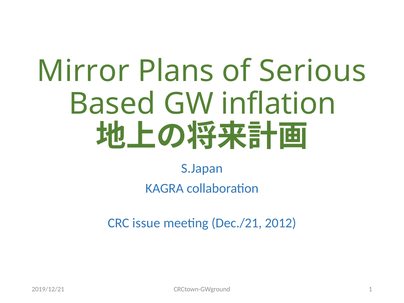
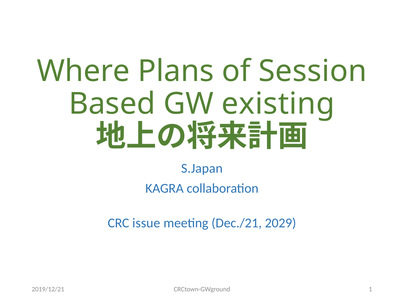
Mirror: Mirror -> Where
Serious: Serious -> Session
inflation: inflation -> existing
2012: 2012 -> 2029
